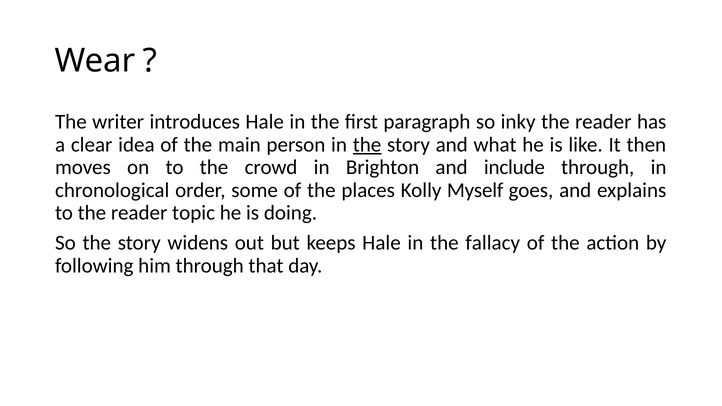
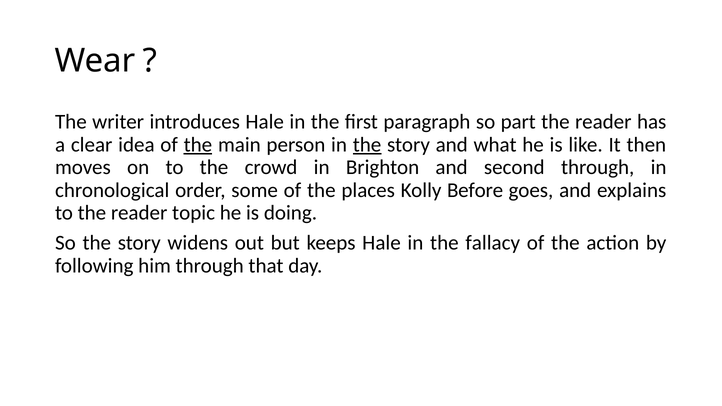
inky: inky -> part
the at (198, 145) underline: none -> present
include: include -> second
Myself: Myself -> Before
